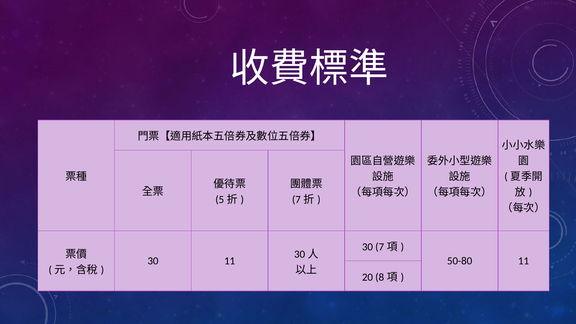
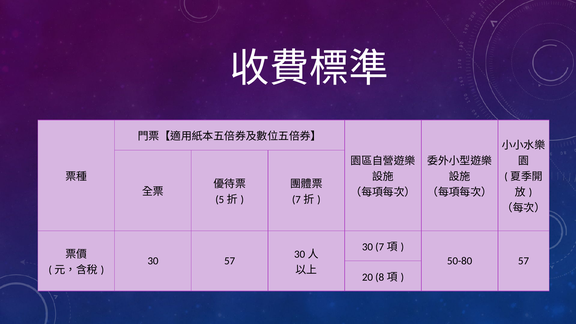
30 11: 11 -> 57
50-80 11: 11 -> 57
